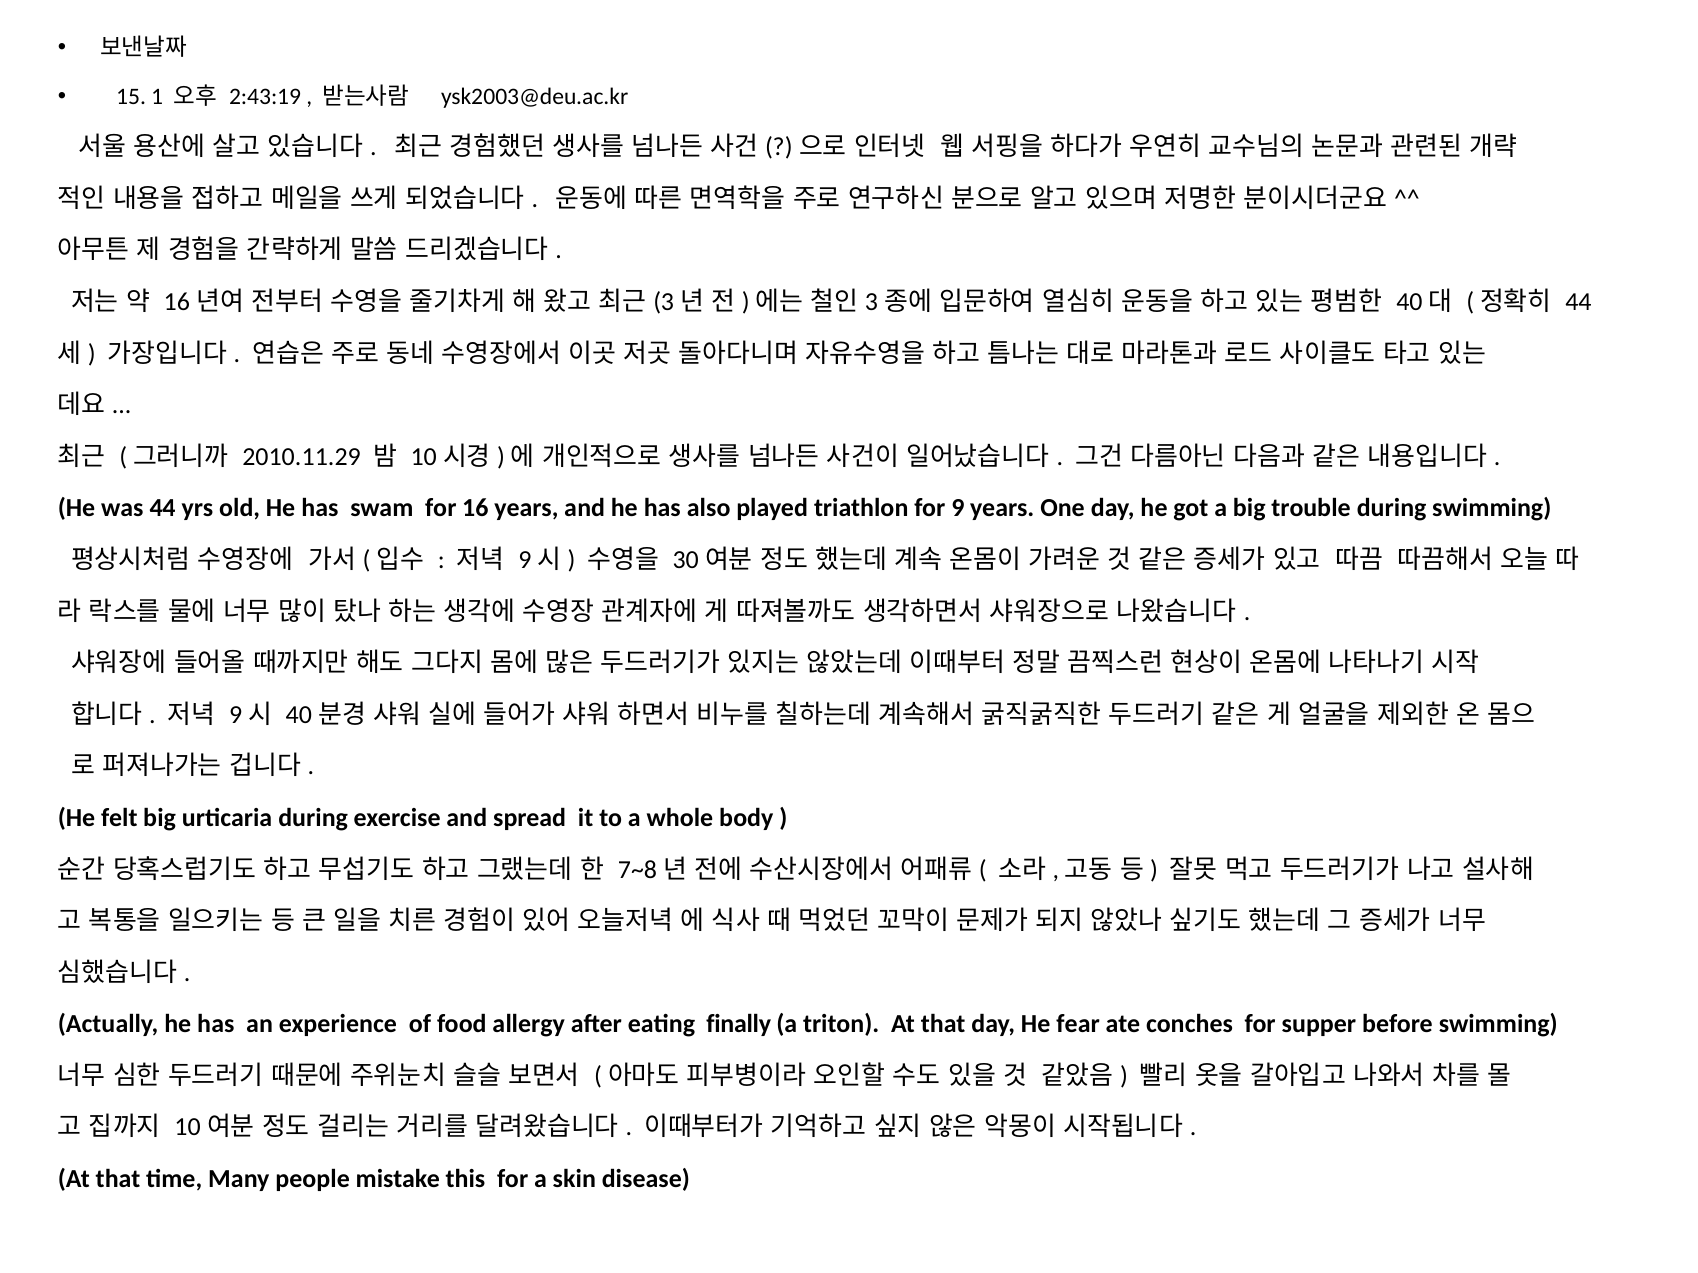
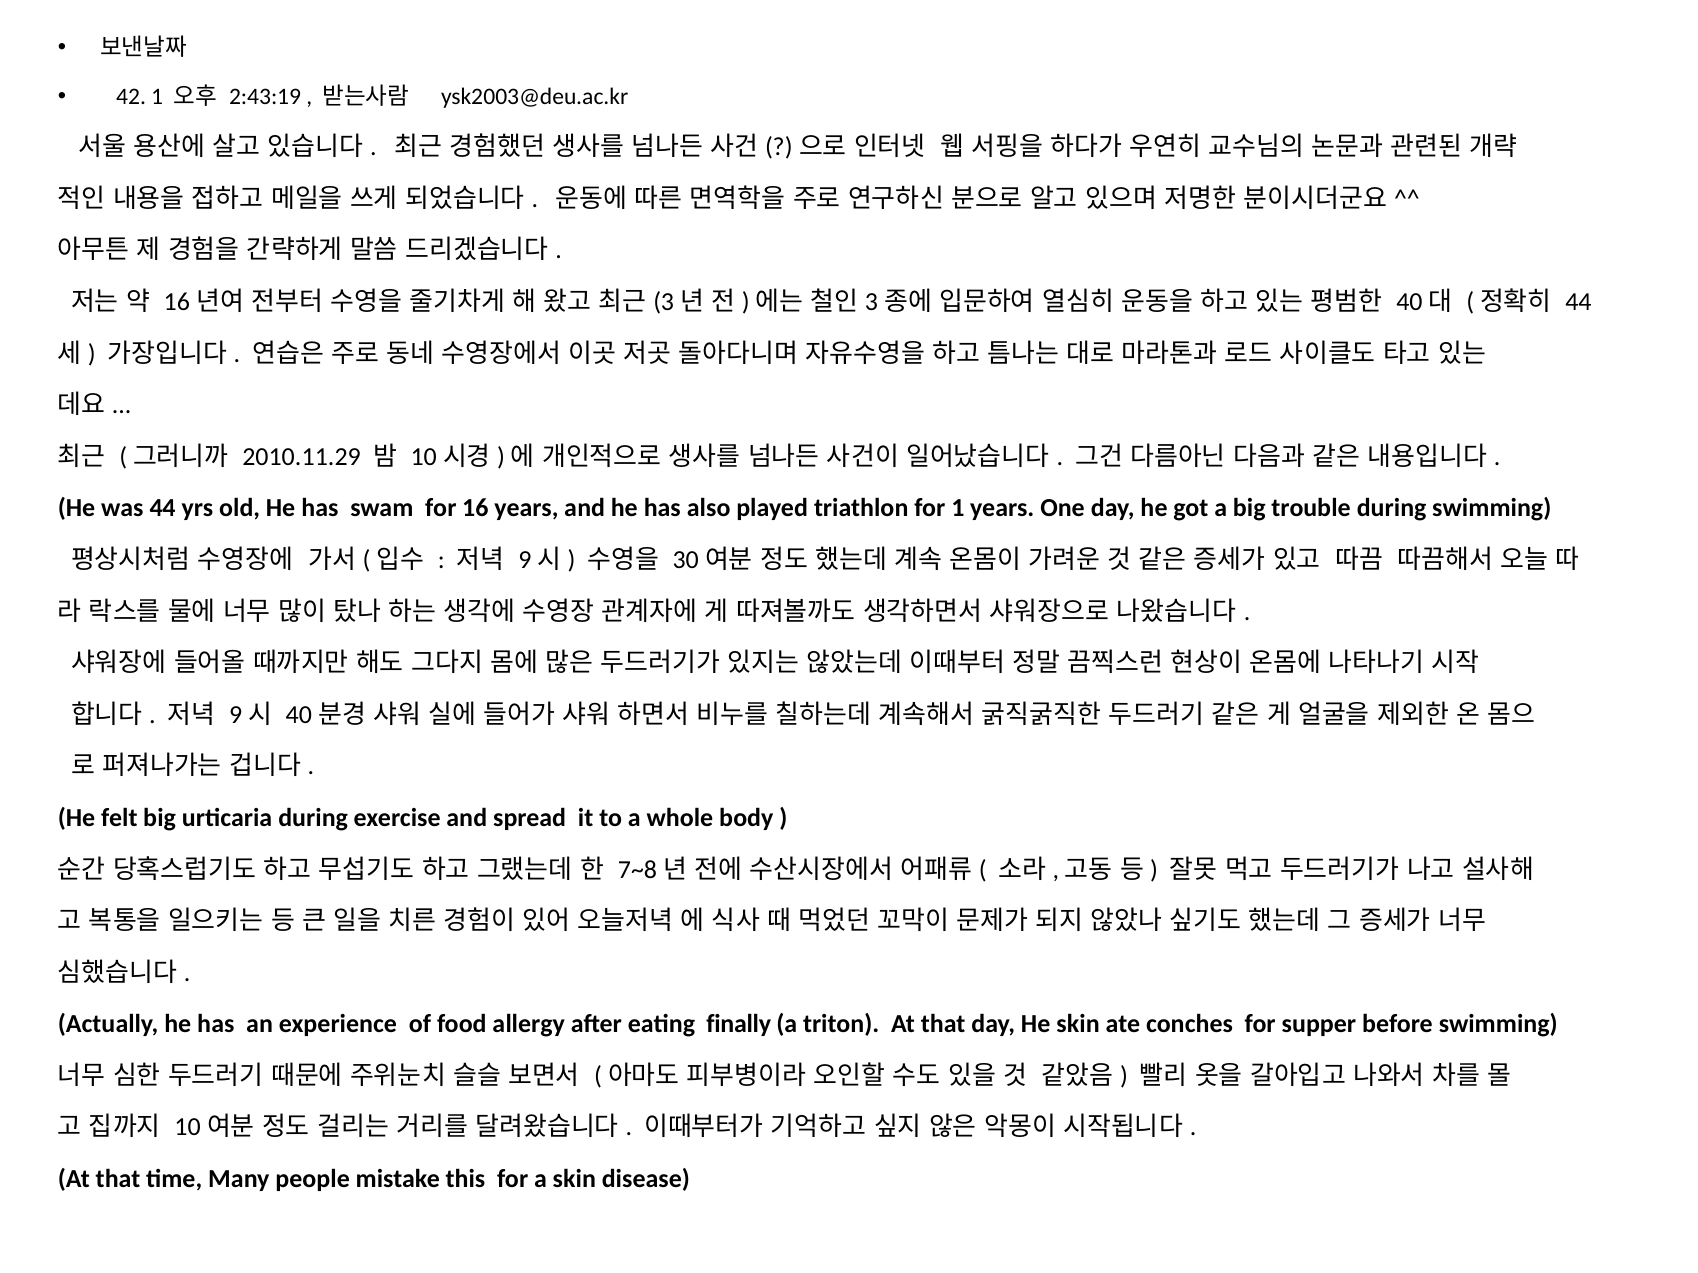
15: 15 -> 42
for 9: 9 -> 1
He fear: fear -> skin
